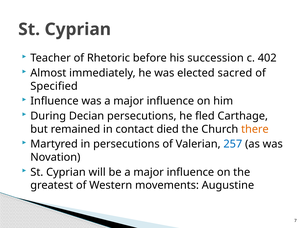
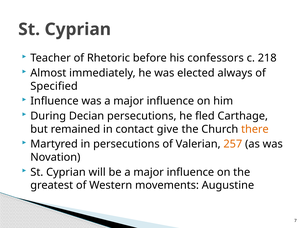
succession: succession -> confessors
402: 402 -> 218
sacred: sacred -> always
died: died -> give
257 colour: blue -> orange
